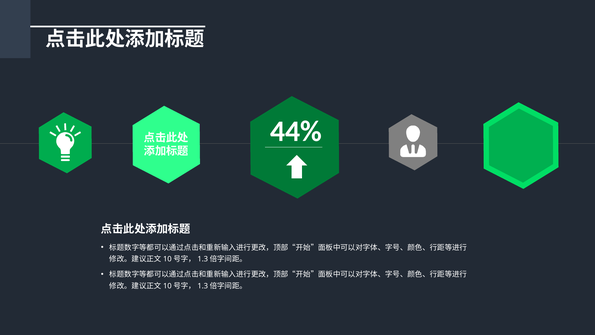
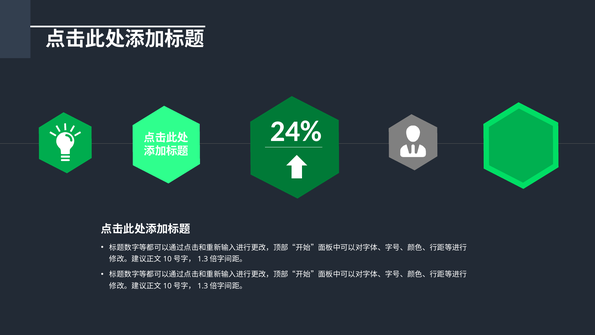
44%: 44% -> 24%
